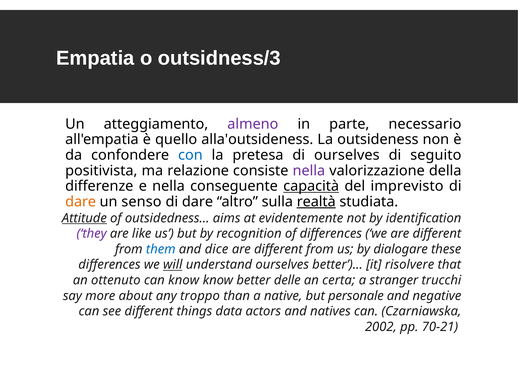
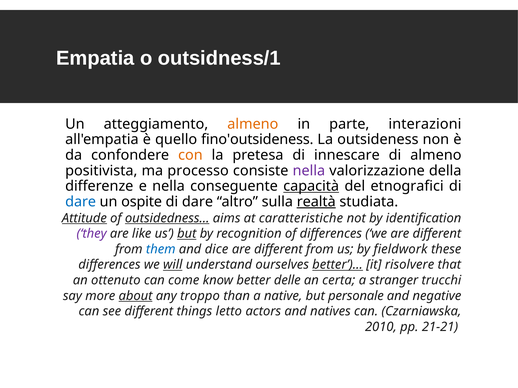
outsidness/3: outsidness/3 -> outsidness/1
almeno at (253, 124) colour: purple -> orange
necessario: necessario -> interazioni
alla'outsideness: alla'outsideness -> fino'outsideness
con colour: blue -> orange
di ourselves: ourselves -> innescare
di seguito: seguito -> almeno
relazione: relazione -> processo
imprevisto: imprevisto -> etnografici
dare at (81, 202) colour: orange -> blue
senso: senso -> ospite
outsidedness… underline: none -> present
evidentemente: evidentemente -> caratteristiche
but at (187, 234) underline: none -> present
dialogare: dialogare -> fieldwork
better’)… underline: none -> present
can know: know -> come
about underline: none -> present
data: data -> letto
2002: 2002 -> 2010
70-21: 70-21 -> 21-21
